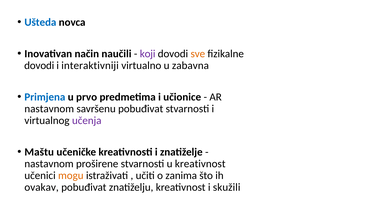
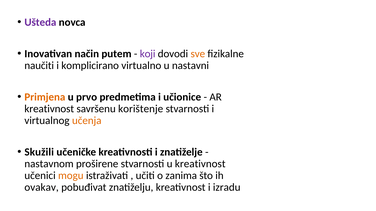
Ušteda colour: blue -> purple
naučili: naučili -> putem
dovodi at (39, 66): dovodi -> naučiti
interaktivniji: interaktivniji -> komplicirano
zabavna: zabavna -> nastavni
Primjena colour: blue -> orange
nastavnom at (49, 109): nastavnom -> kreativnost
savršenu pobuđivat: pobuđivat -> korištenje
učenja colour: purple -> orange
Maštu: Maštu -> Skužili
skužili: skužili -> izradu
